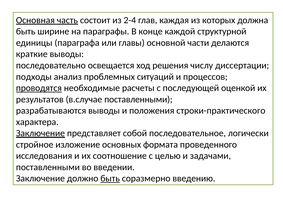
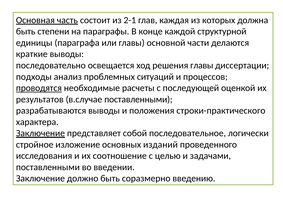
2-4: 2-4 -> 2-1
ширине: ширине -> степени
решения числу: числу -> главы
формата: формата -> изданий
быть at (110, 179) underline: present -> none
